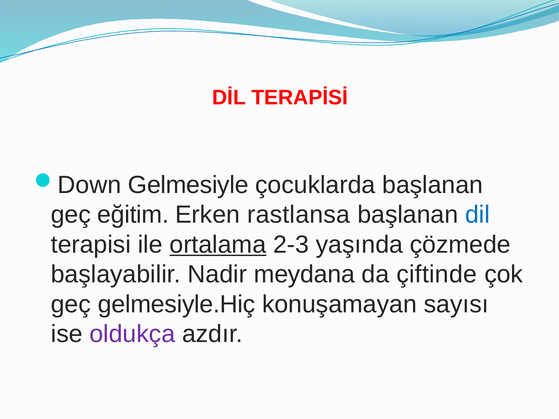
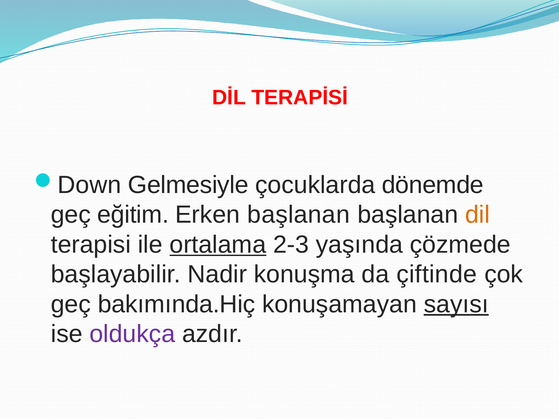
çocuklarda başlanan: başlanan -> dönemde
Erken rastlansa: rastlansa -> başlanan
dil colour: blue -> orange
meydana: meydana -> konuşma
gelmesiyle.Hiç: gelmesiyle.Hiç -> bakımında.Hiç
sayısı underline: none -> present
